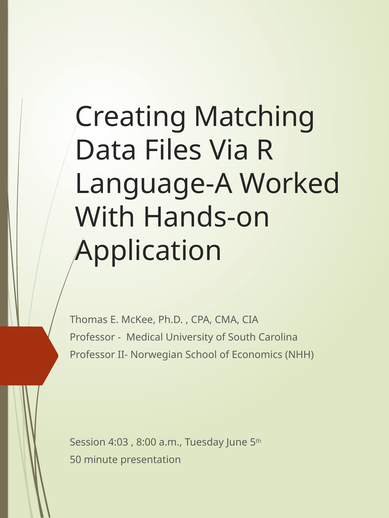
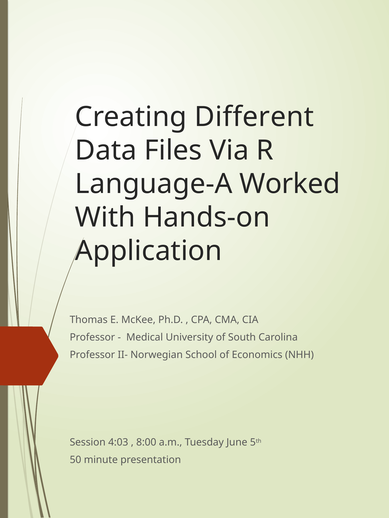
Matching: Matching -> Different
